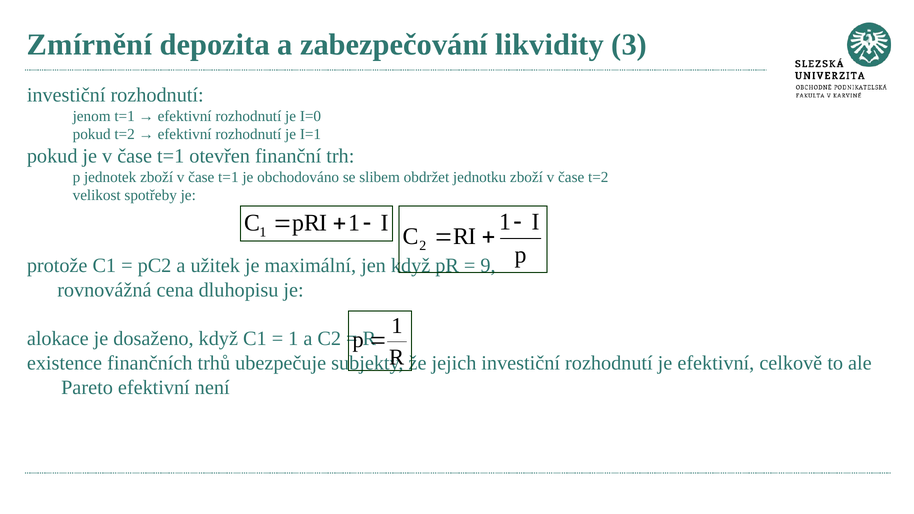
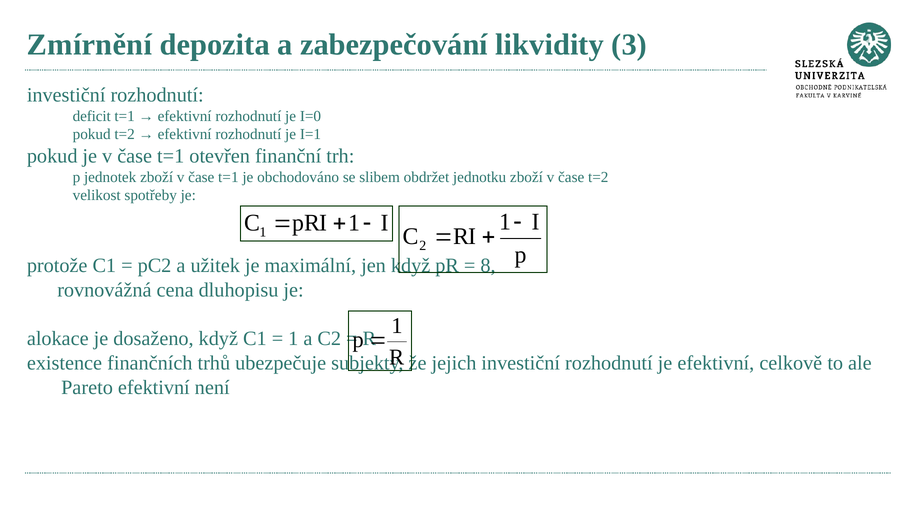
jenom: jenom -> deficit
9: 9 -> 8
